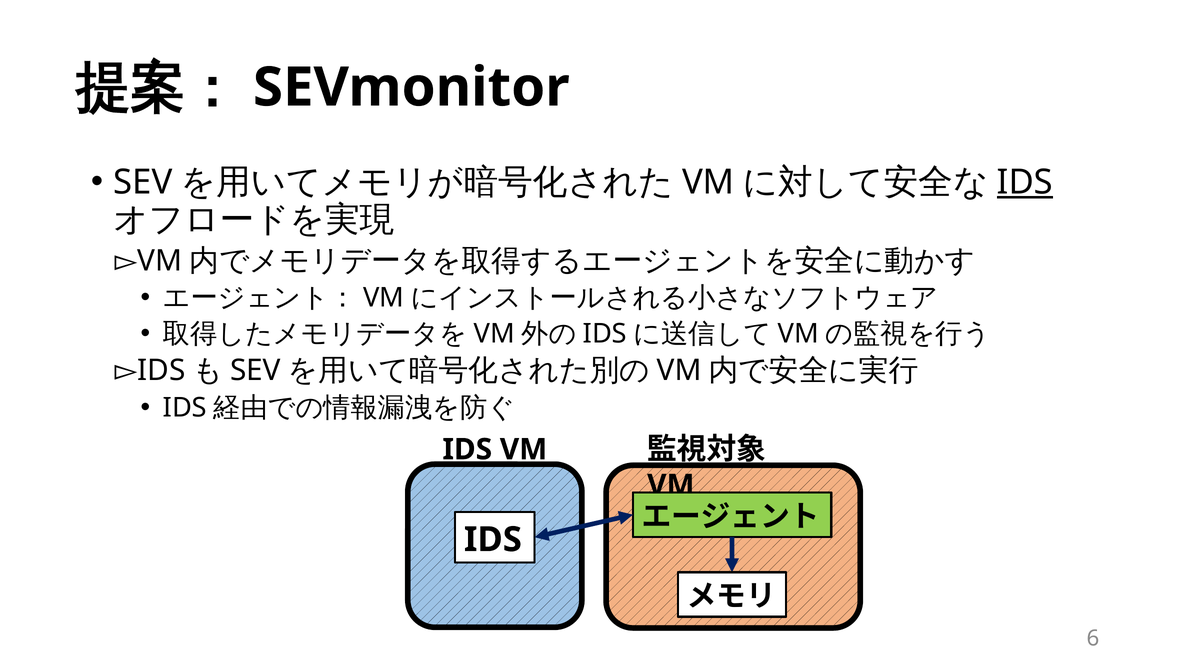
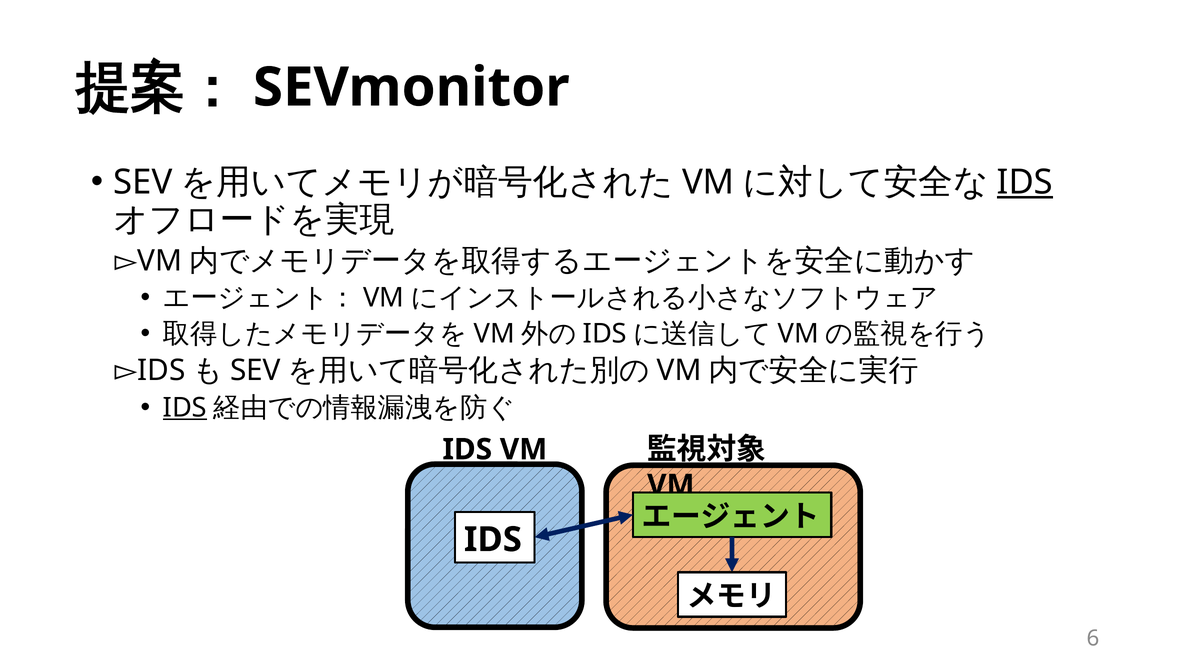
IDS at (185, 407) underline: none -> present
